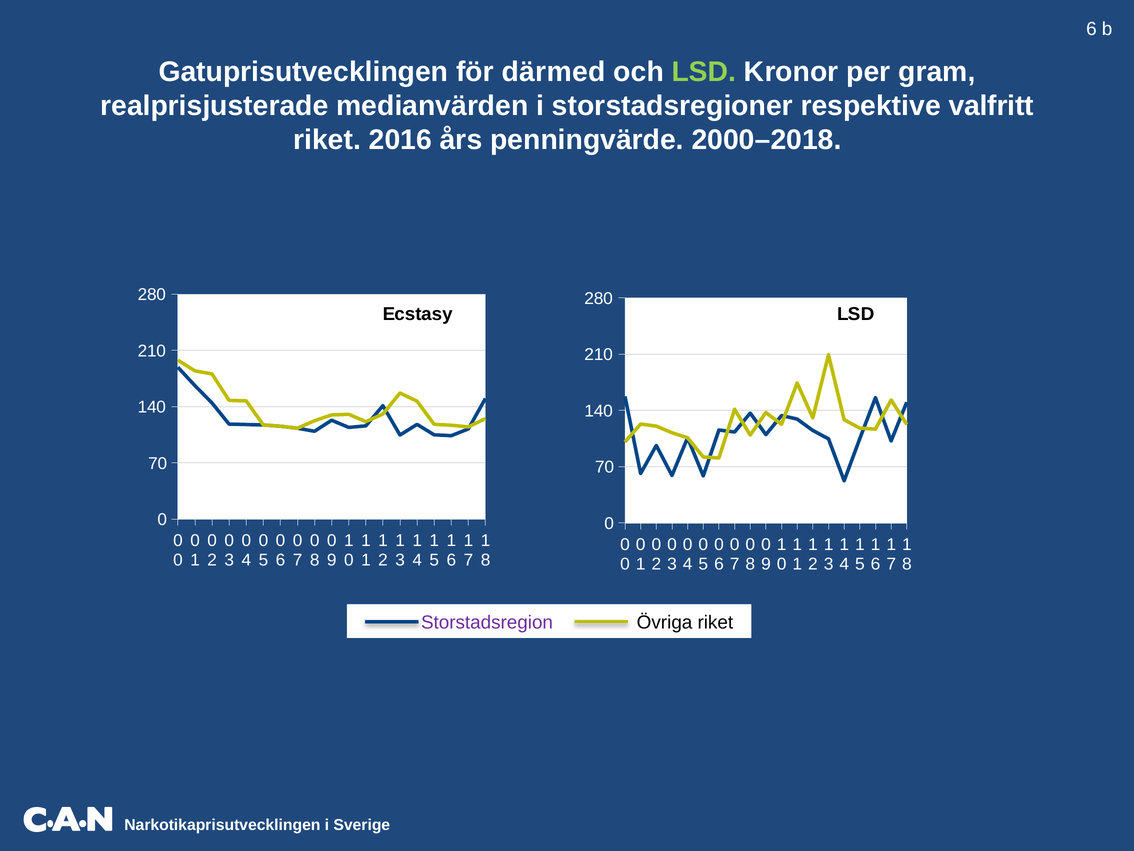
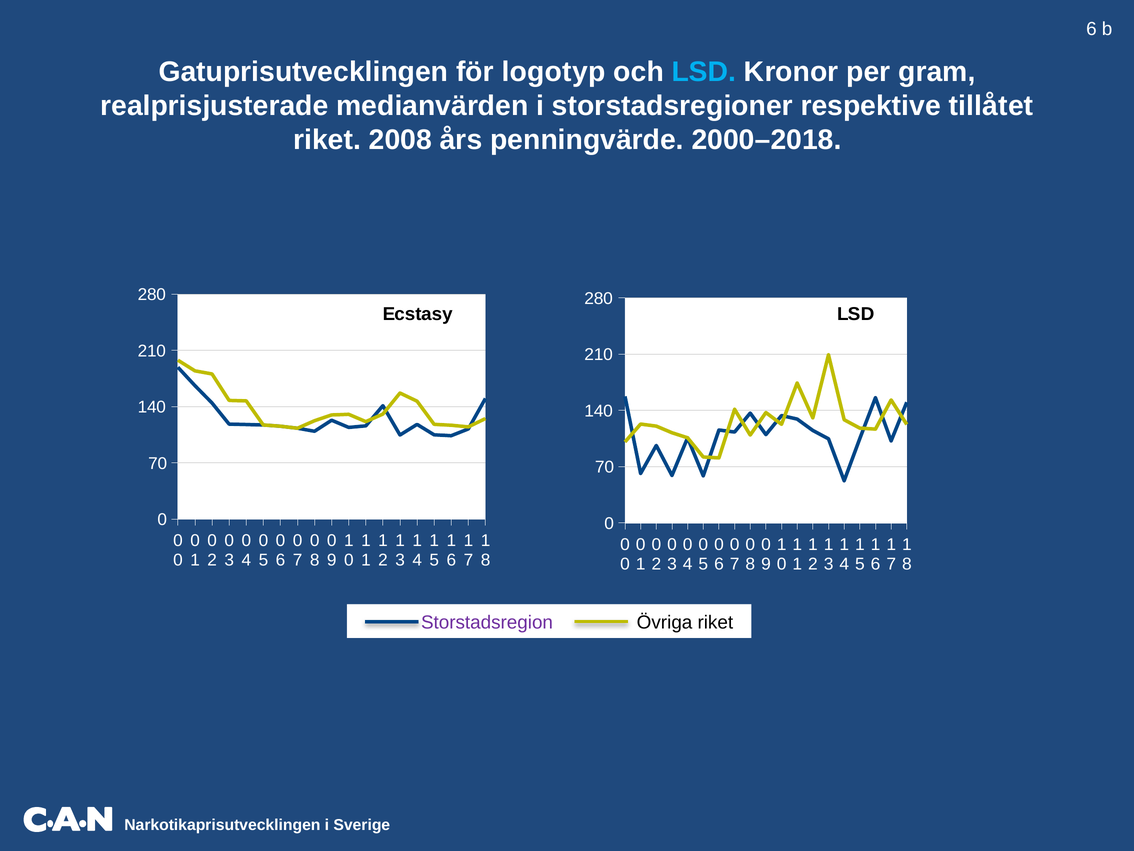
därmed: därmed -> logotyp
LSD at (704, 72) colour: light green -> light blue
valfritt: valfritt -> tillåtet
2016: 2016 -> 2008
